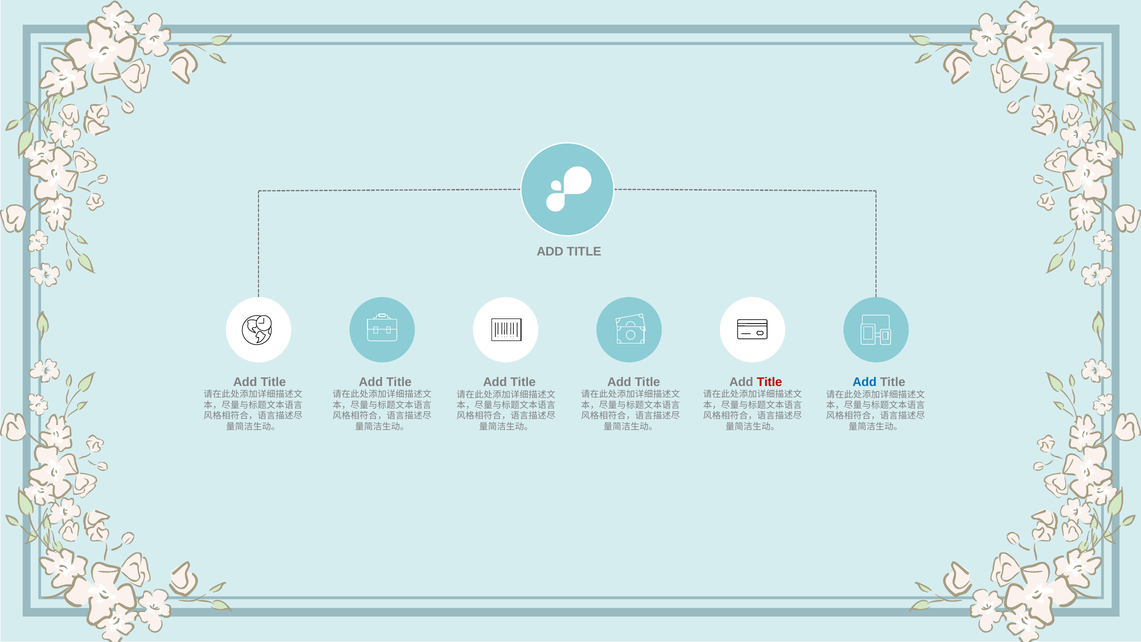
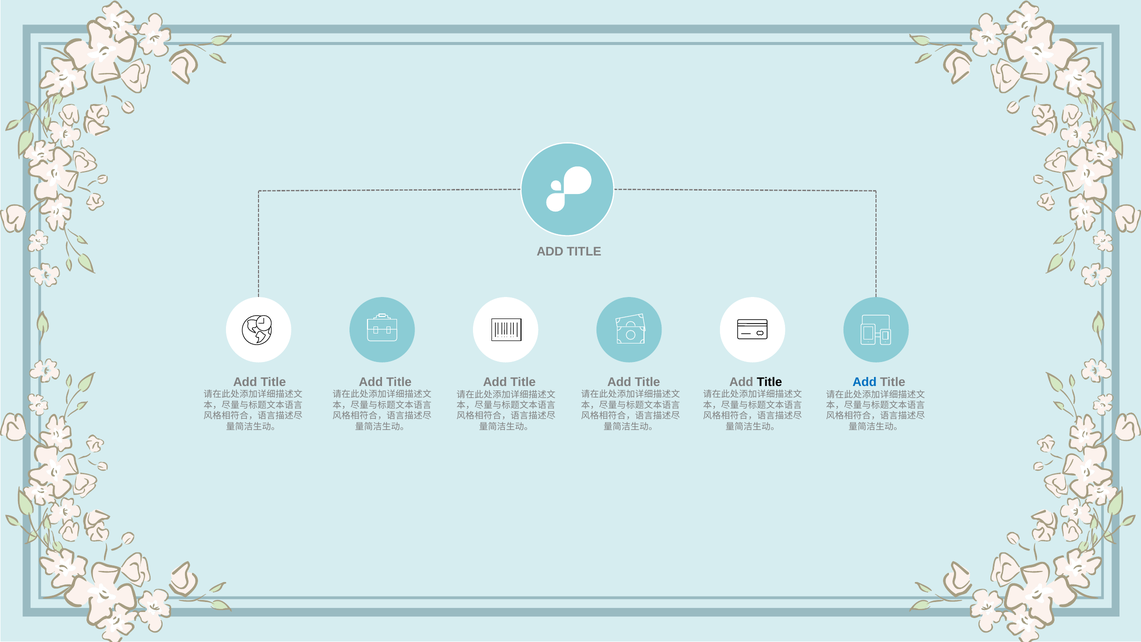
Title at (769, 382) colour: red -> black
